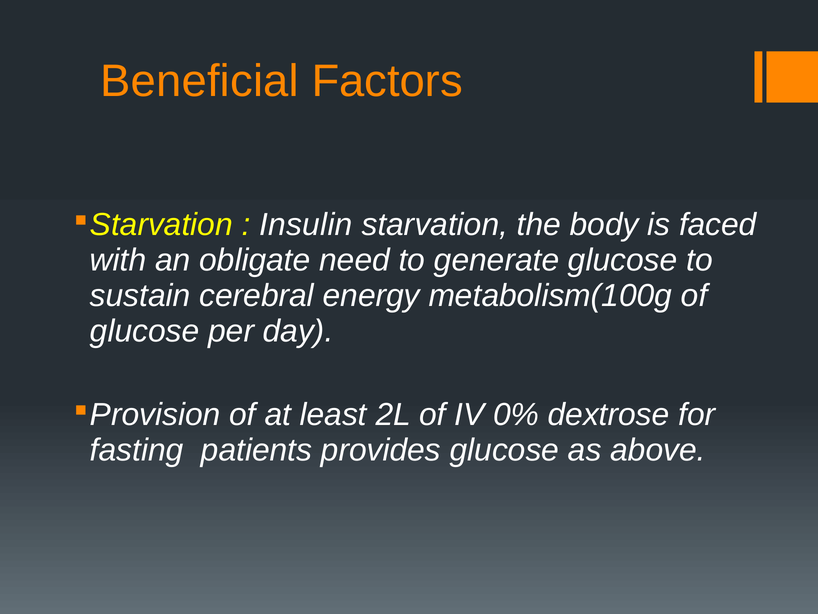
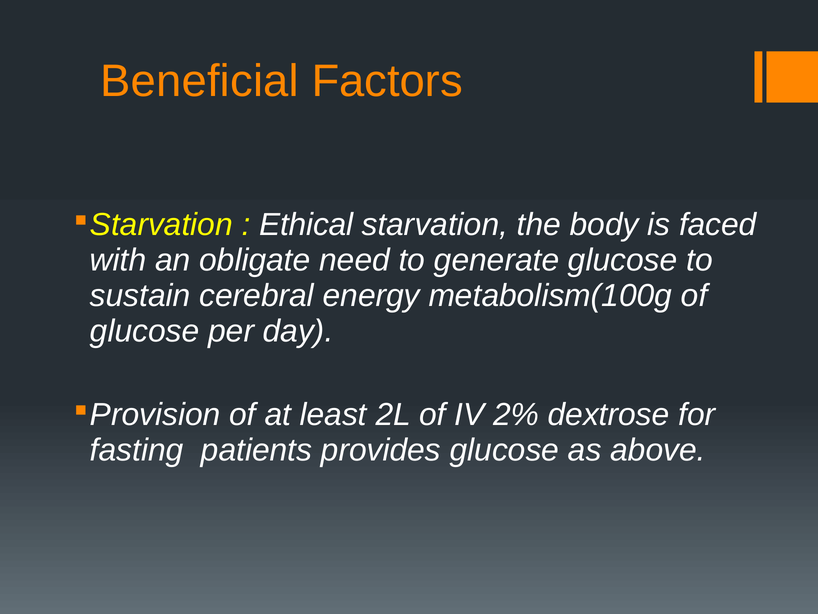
Insulin: Insulin -> Ethical
0%: 0% -> 2%
